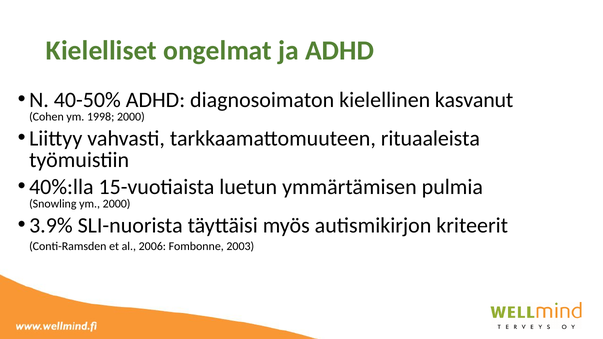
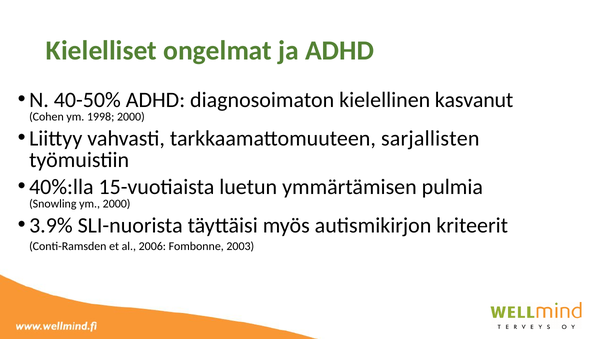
rituaaleista: rituaaleista -> sarjallisten
